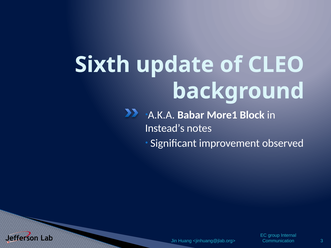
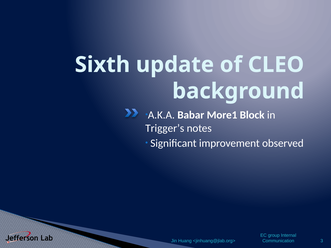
Instead’s: Instead’s -> Trigger’s
